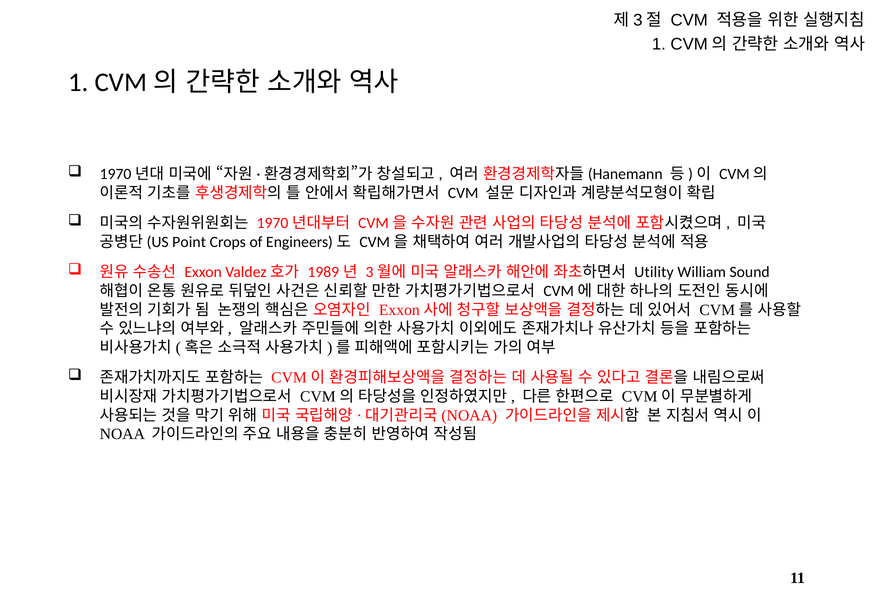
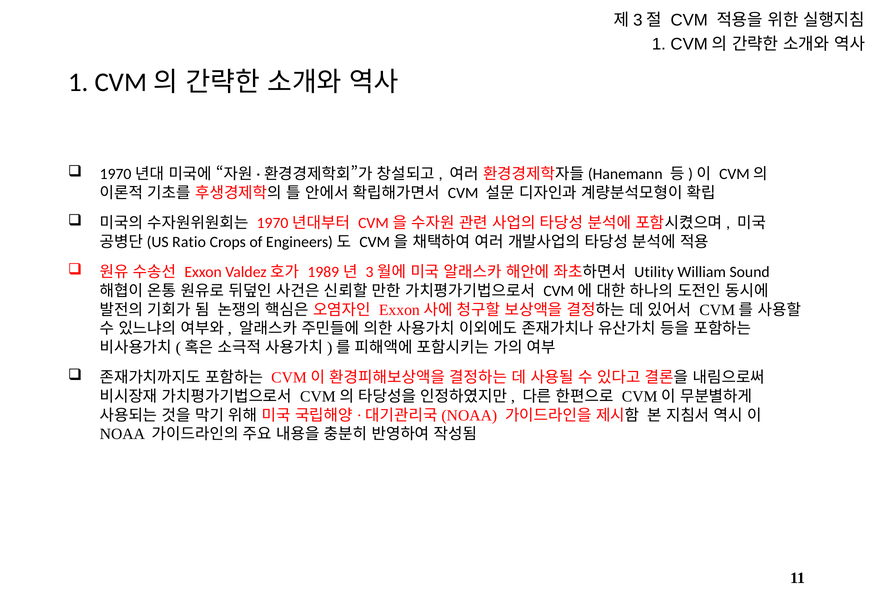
Point: Point -> Ratio
